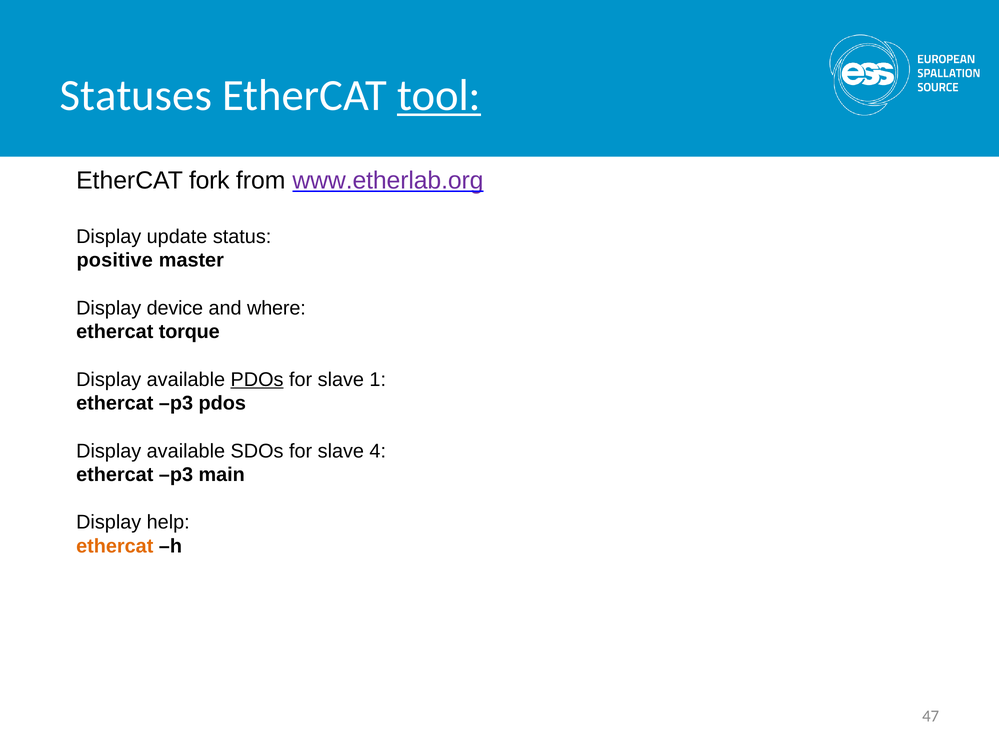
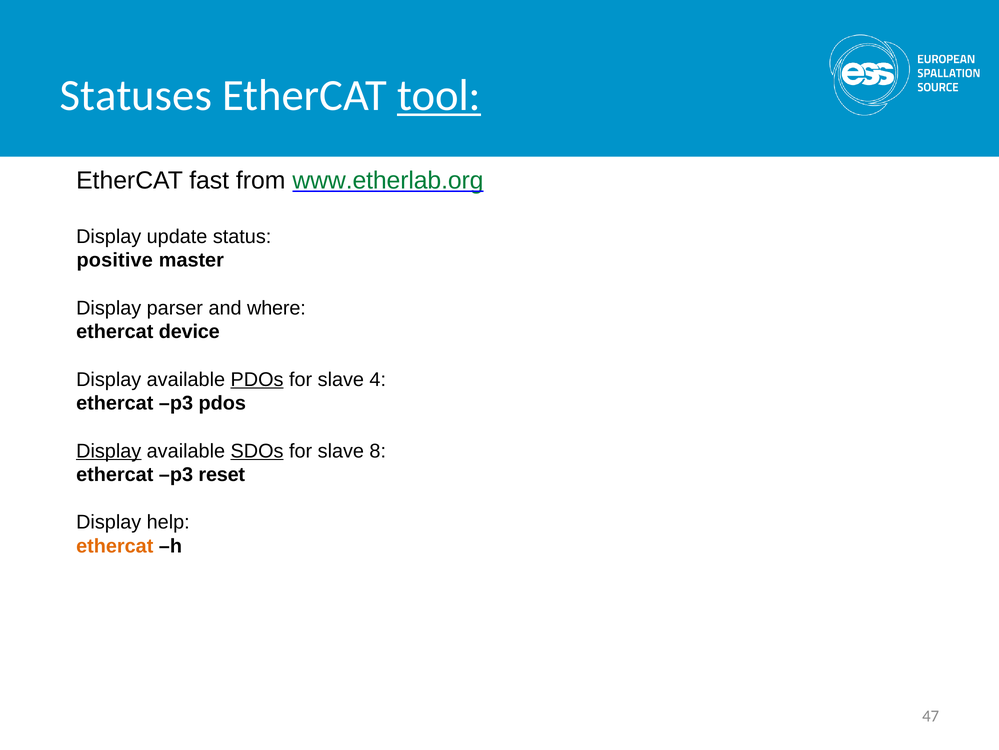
fork: fork -> fast
www.etherlab.org colour: purple -> green
device: device -> parser
torque: torque -> device
1: 1 -> 4
Display at (109, 451) underline: none -> present
SDOs underline: none -> present
4: 4 -> 8
main: main -> reset
